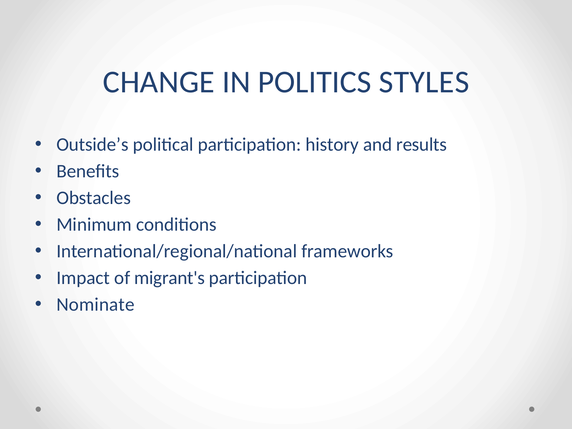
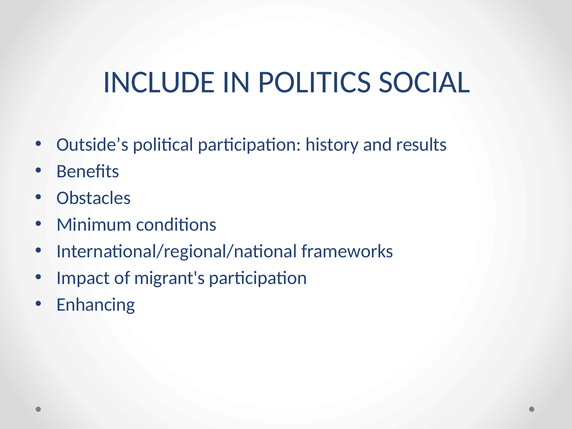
CHANGE: CHANGE -> INCLUDE
STYLES: STYLES -> SOCIAL
Nominate: Nominate -> Enhancing
